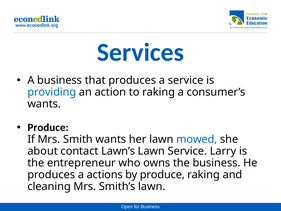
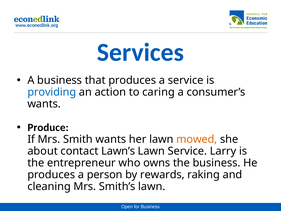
to raking: raking -> caring
mowed colour: blue -> orange
actions: actions -> person
by produce: produce -> rewards
